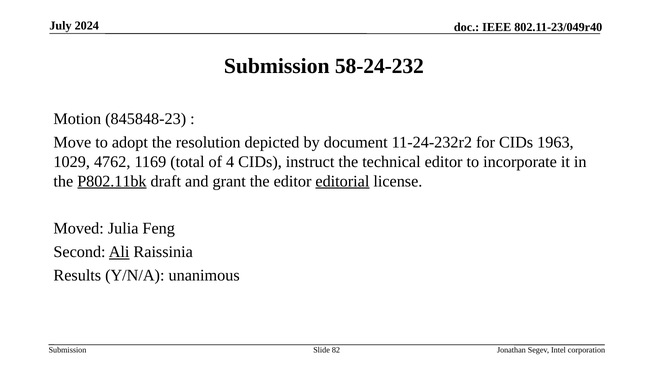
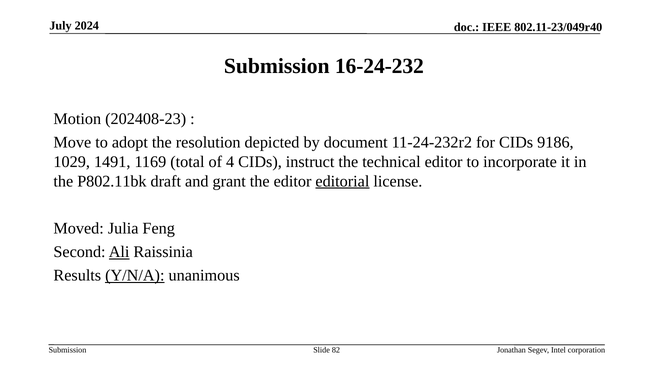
58-24-232: 58-24-232 -> 16-24-232
845848-23: 845848-23 -> 202408-23
1963: 1963 -> 9186
4762: 4762 -> 1491
P802.11bk underline: present -> none
Y/N/A underline: none -> present
